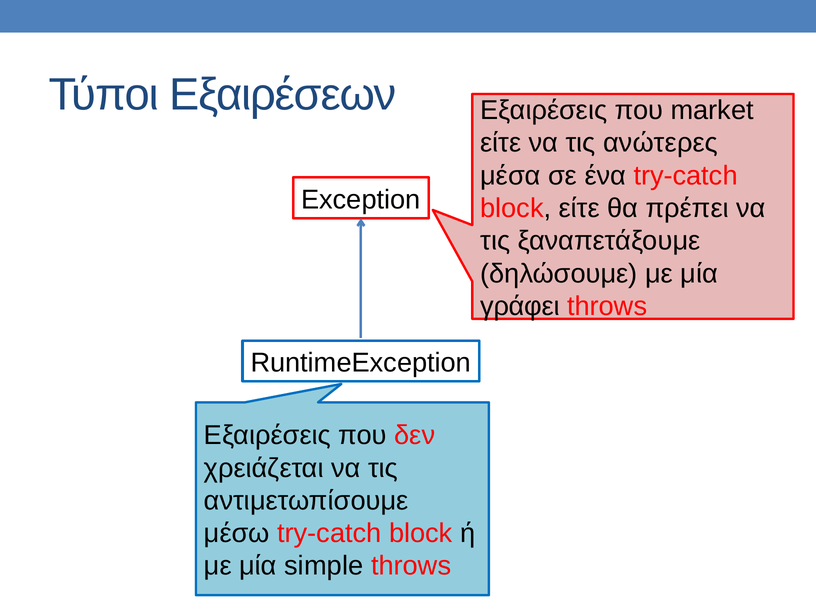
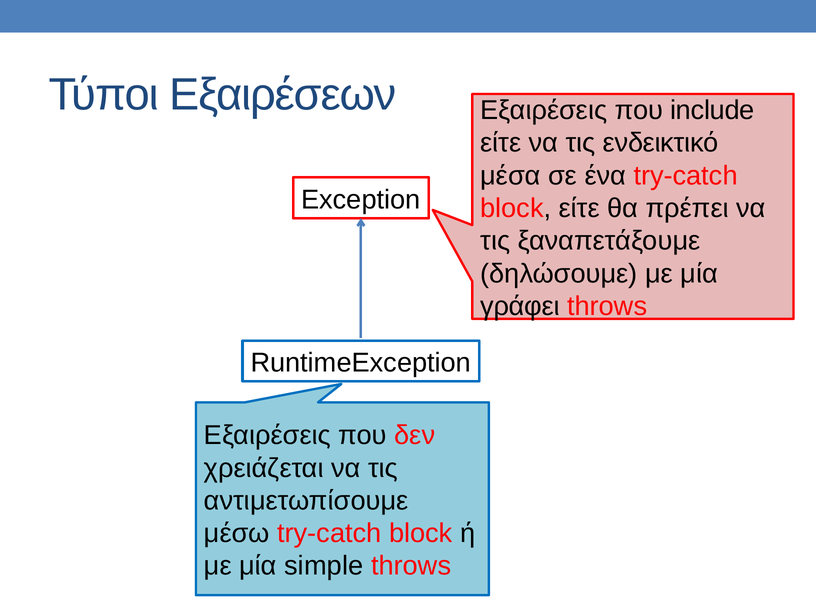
market: market -> include
ανώτερες: ανώτερες -> ενδεικτικό
